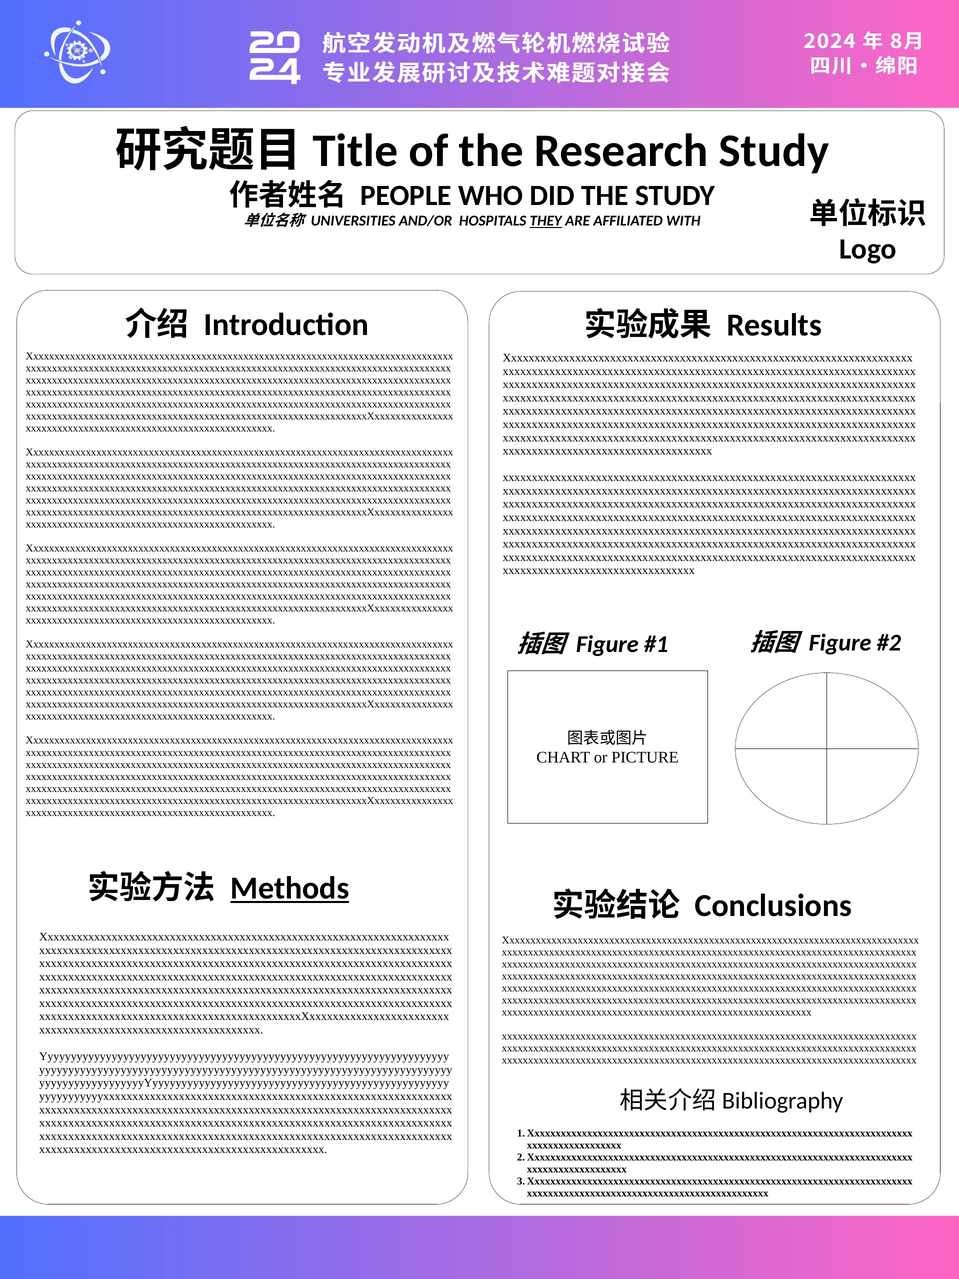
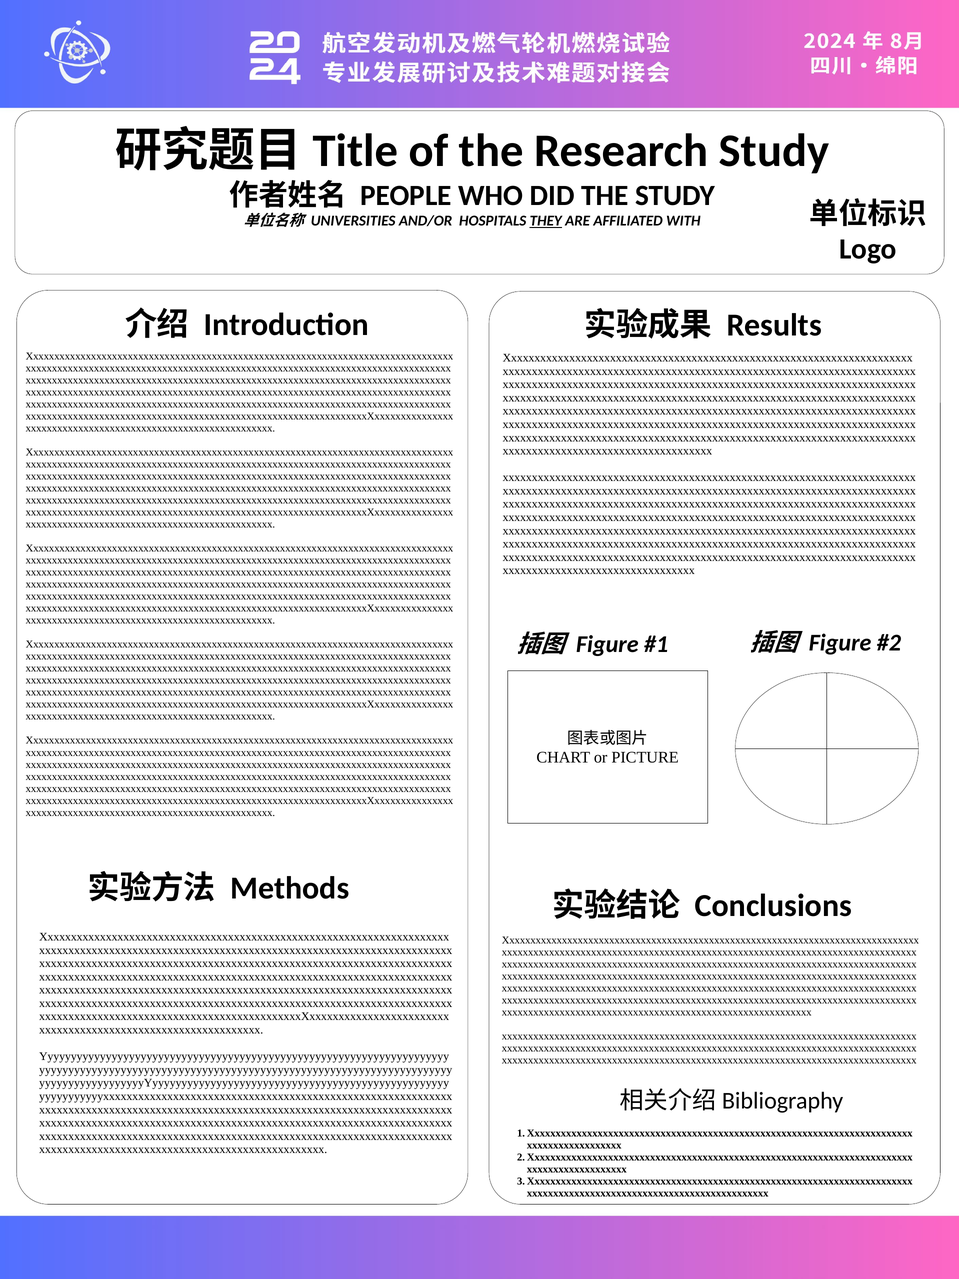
Methods underline: present -> none
